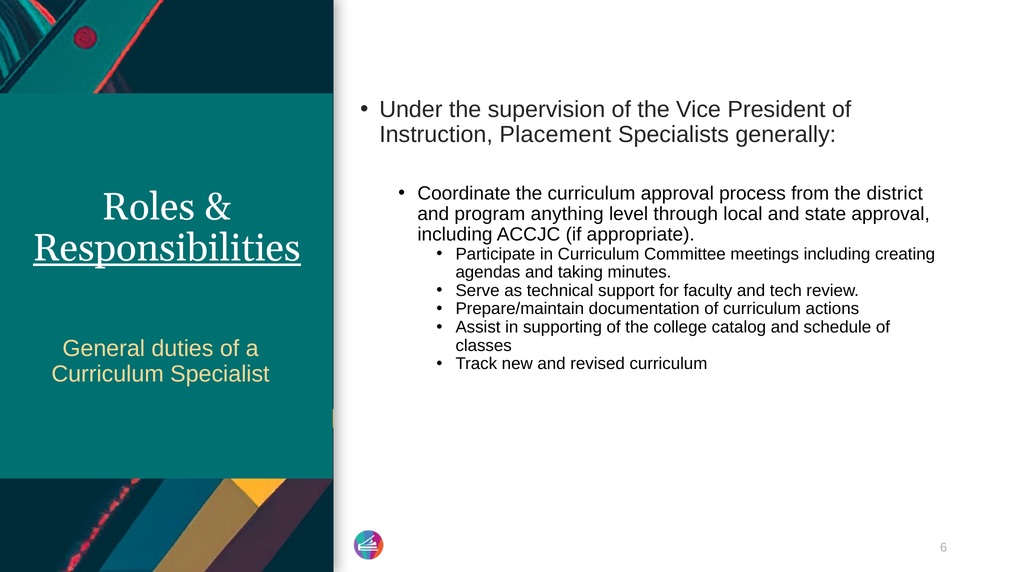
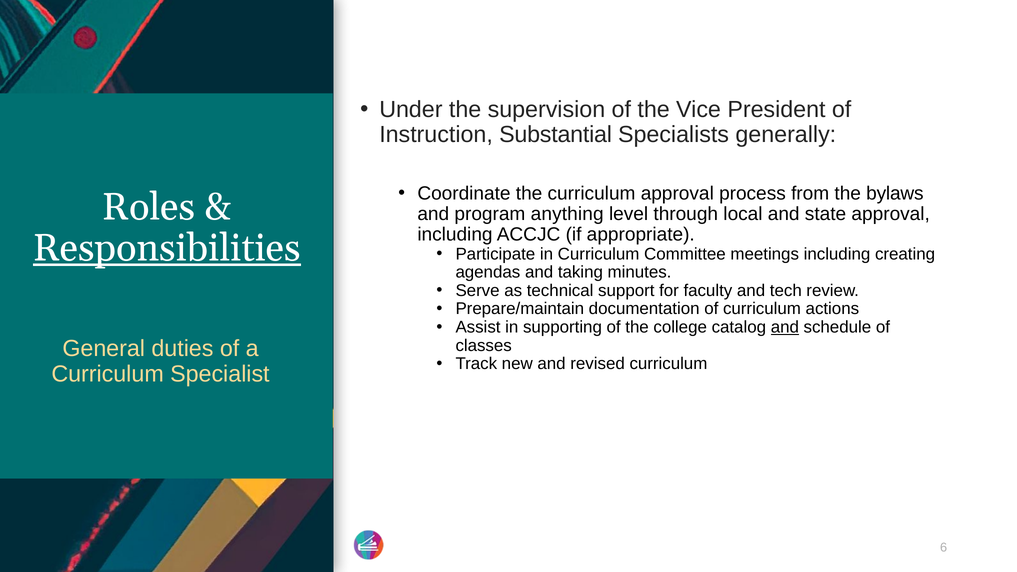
Placement: Placement -> Substantial
district: district -> bylaws
and at (785, 327) underline: none -> present
